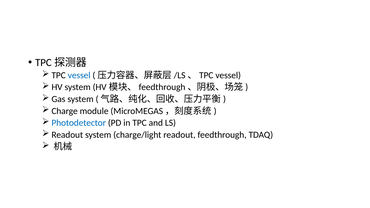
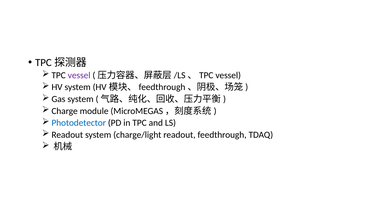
vessel at (79, 75) colour: blue -> purple
